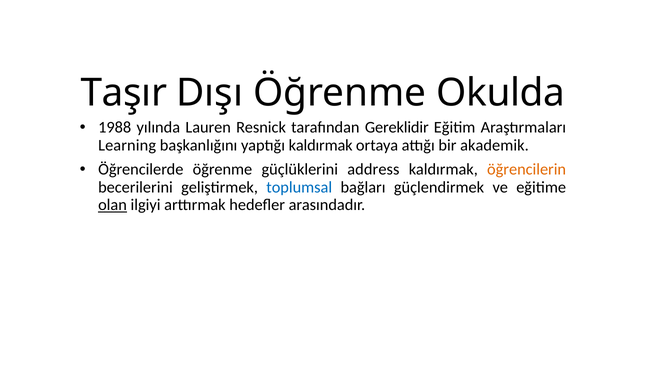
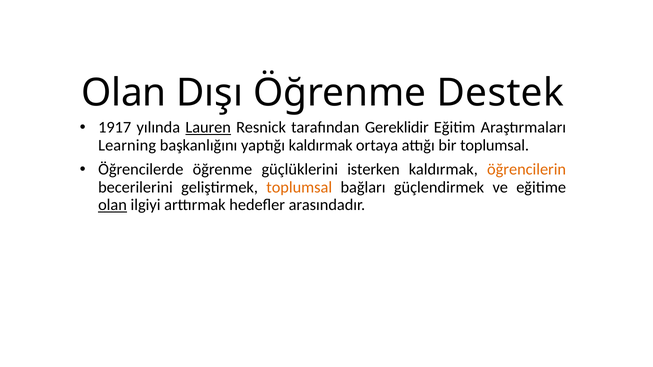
Taşır at (124, 93): Taşır -> Olan
Okulda: Okulda -> Destek
1988: 1988 -> 1917
Lauren underline: none -> present
bir akademik: akademik -> toplumsal
address: address -> isterken
toplumsal at (299, 187) colour: blue -> orange
